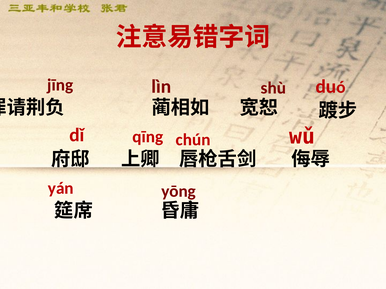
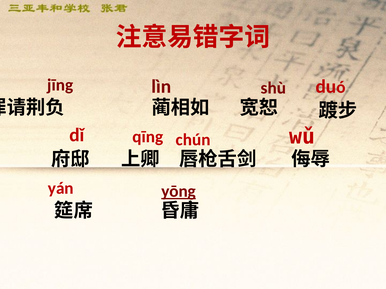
yōng underline: none -> present
